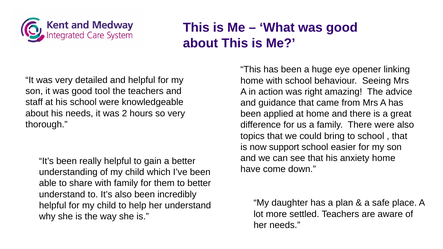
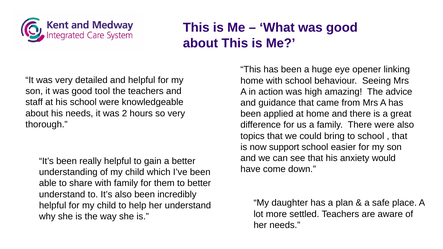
right: right -> high
anxiety home: home -> would
